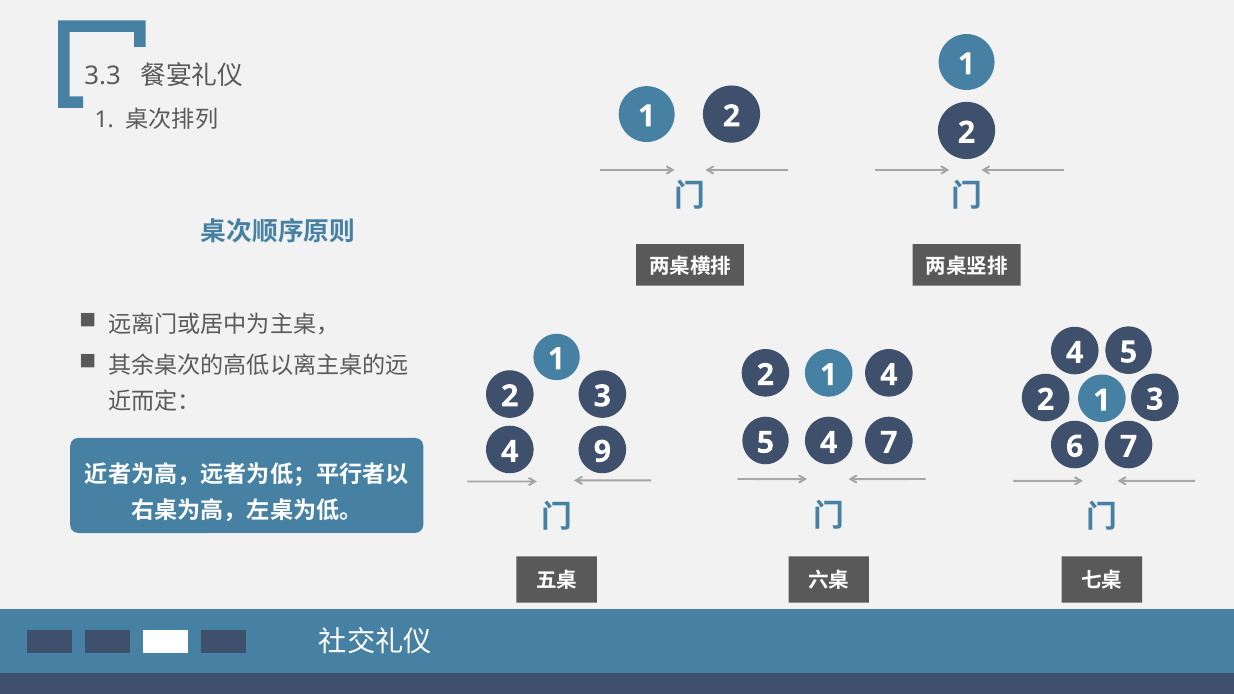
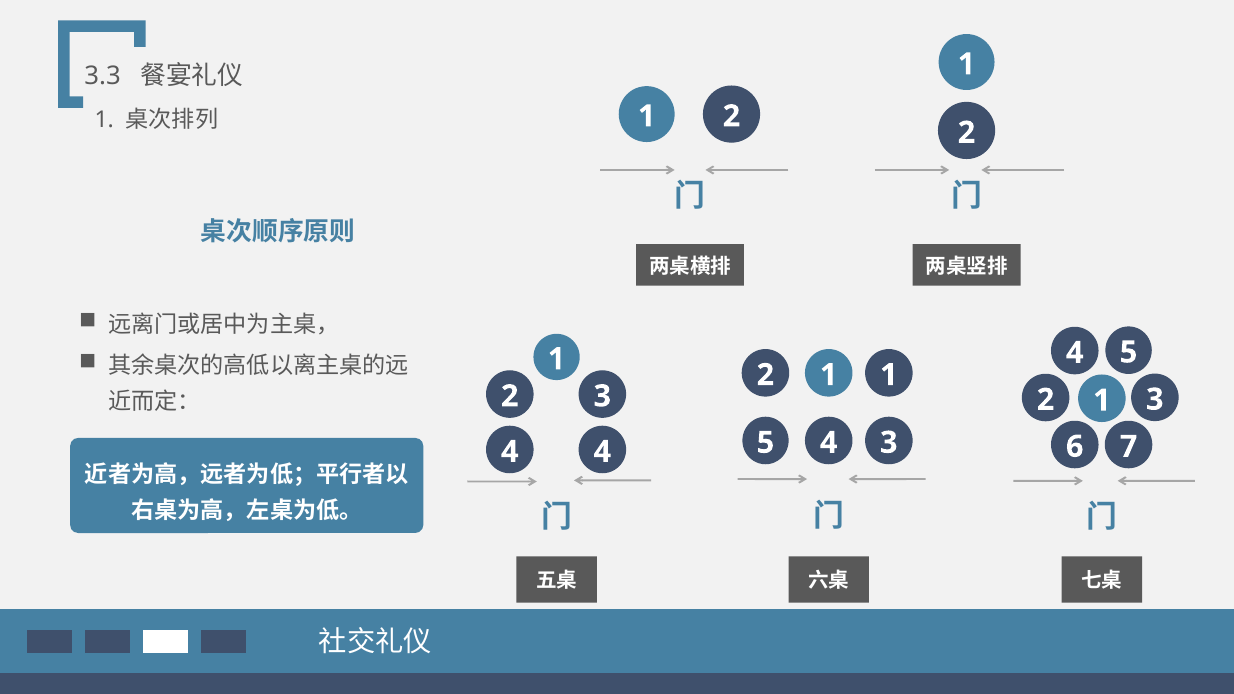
2 4: 4 -> 1
5 7: 7 -> 3
4 9: 9 -> 4
